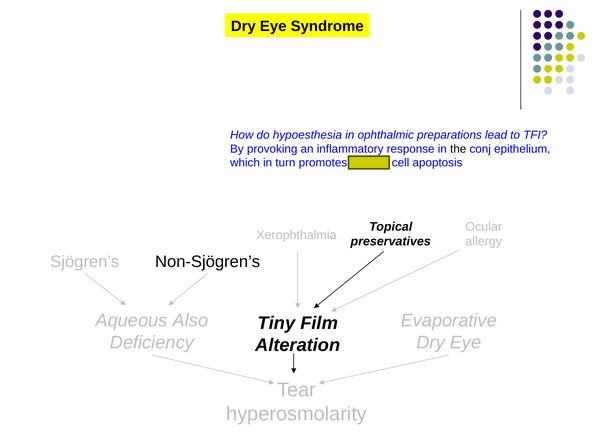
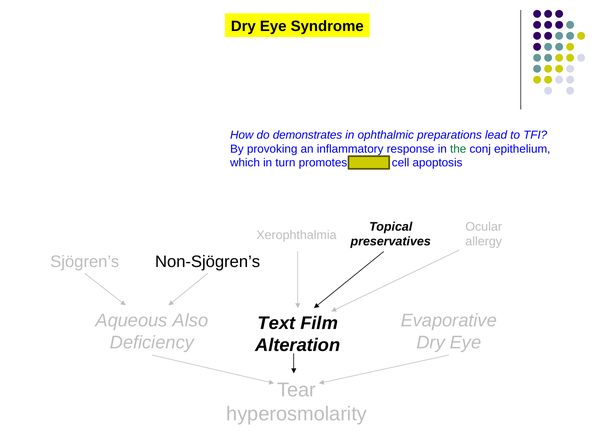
hypoesthesia: hypoesthesia -> demonstrates
the colour: black -> green
Tiny: Tiny -> Text
